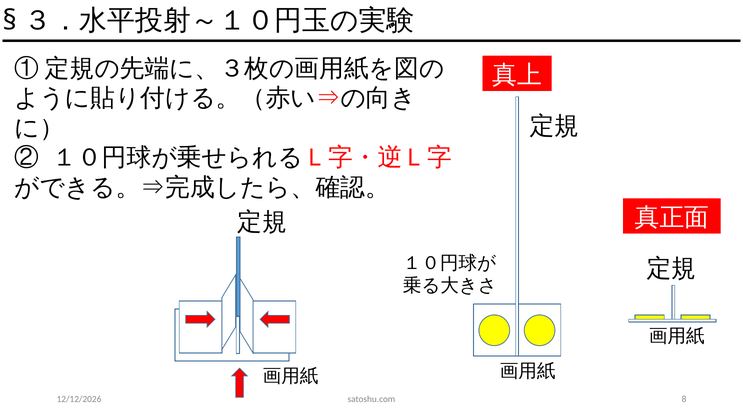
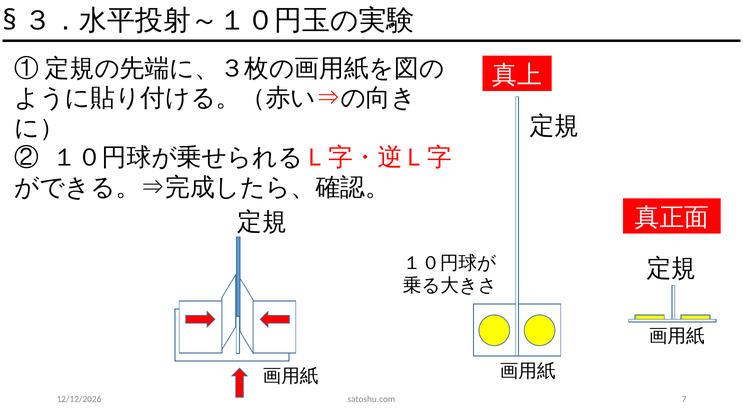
8: 8 -> 7
